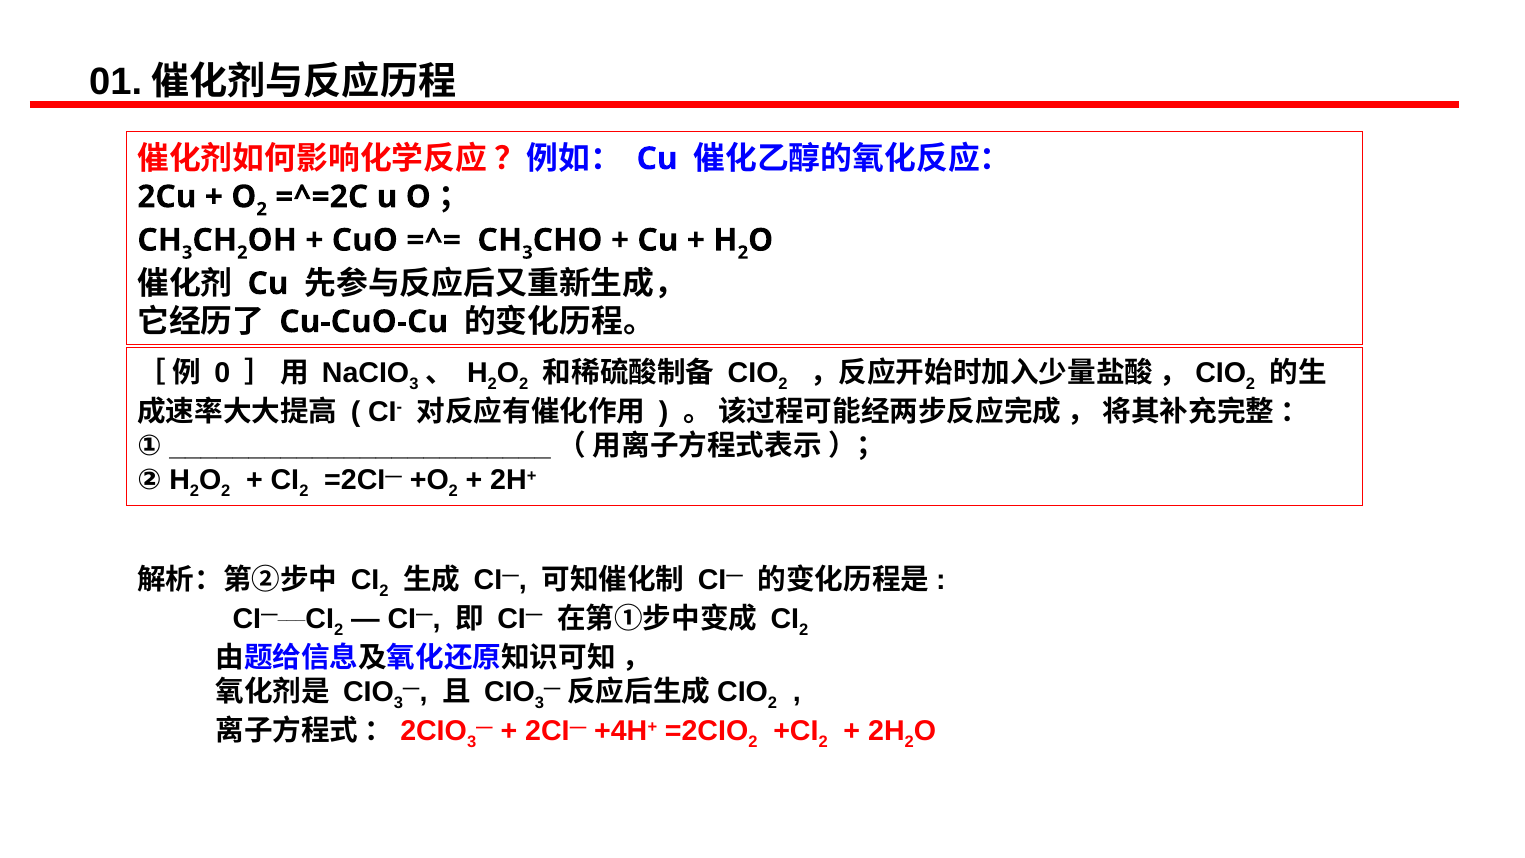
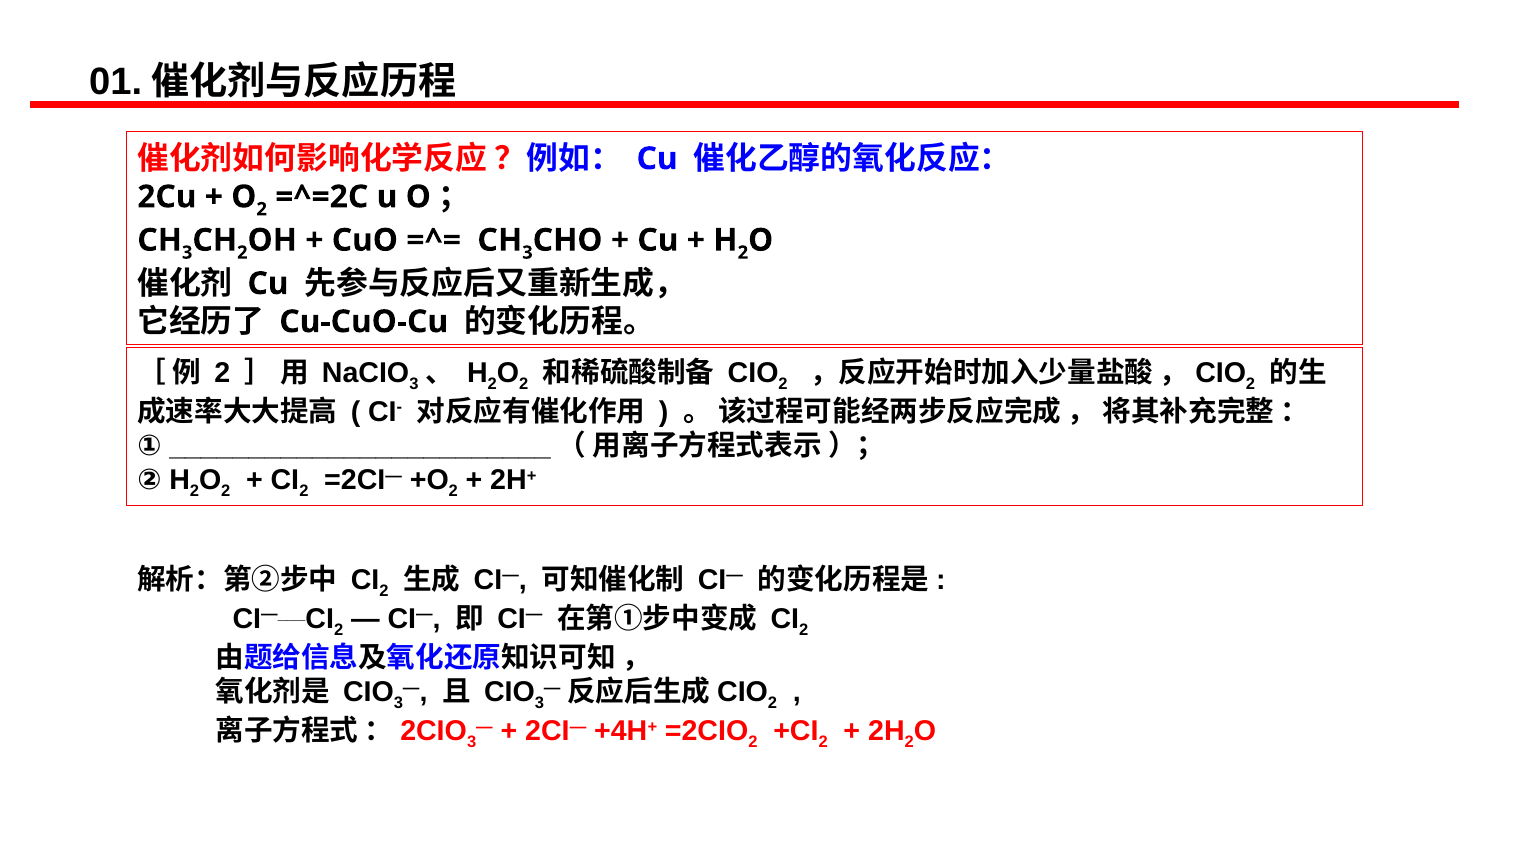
0 at (222, 373): 0 -> 2
